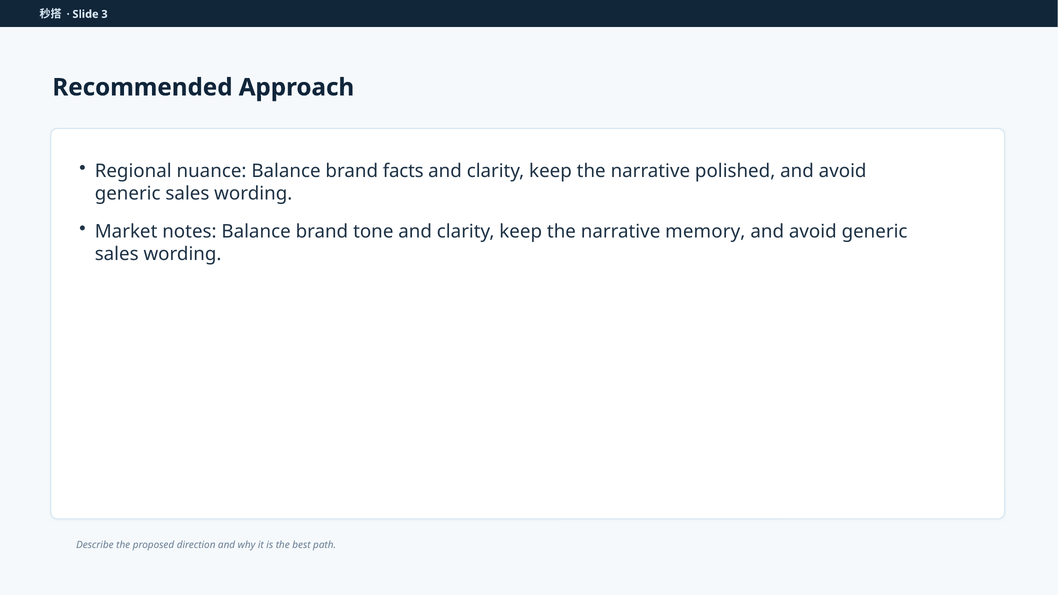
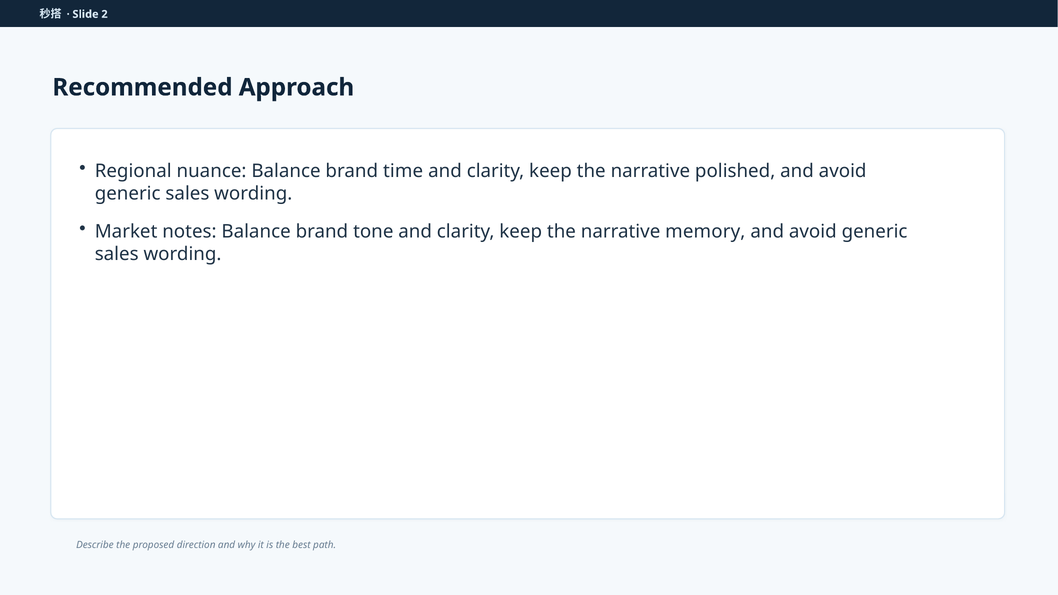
3: 3 -> 2
facts: facts -> time
